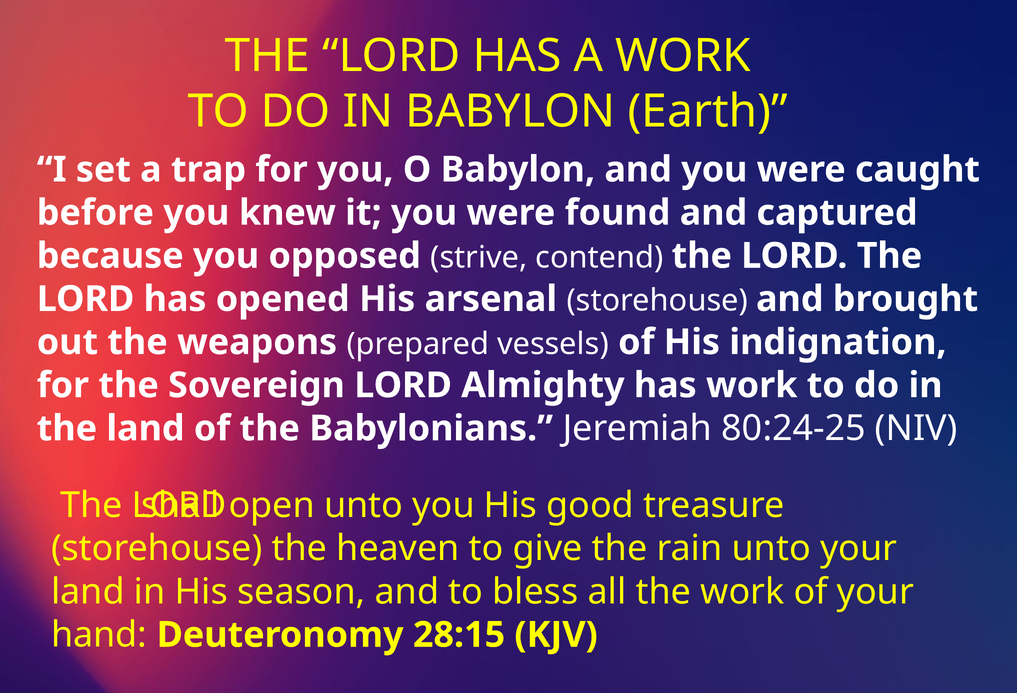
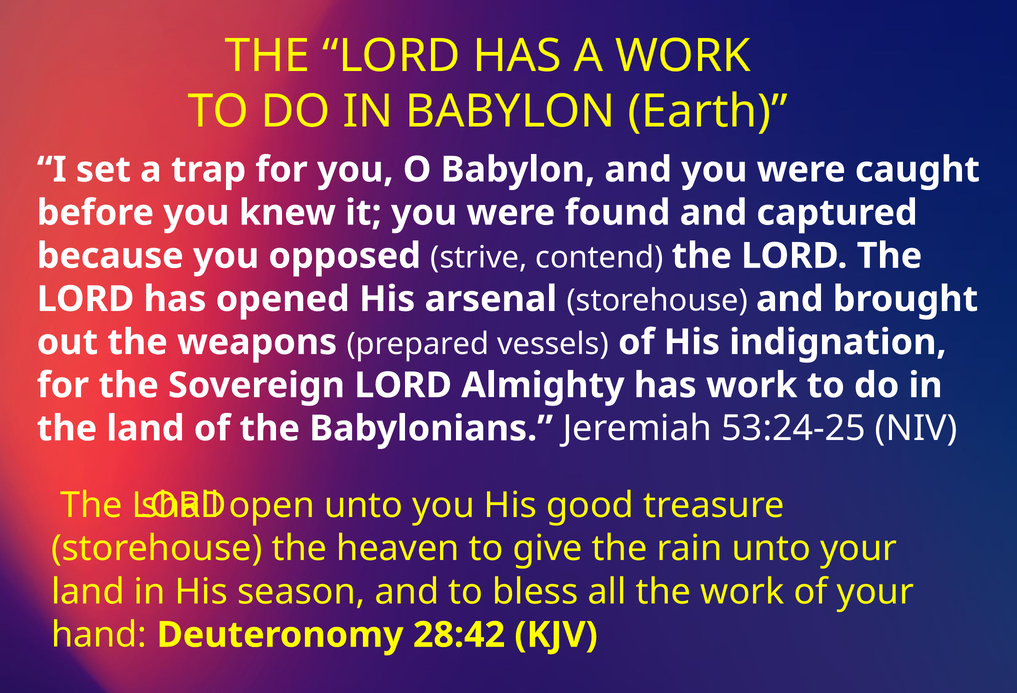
80:24-25: 80:24-25 -> 53:24-25
28:15: 28:15 -> 28:42
